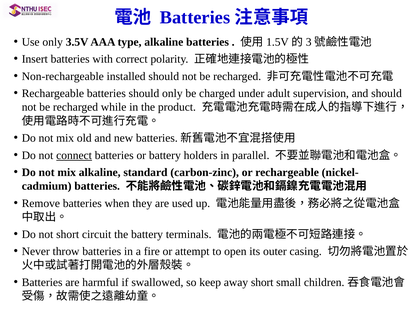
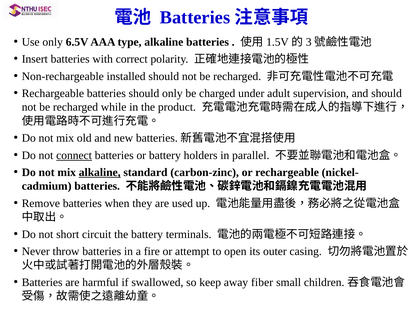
3.5V: 3.5V -> 6.5V
alkaline at (100, 173) underline: none -> present
away short: short -> fiber
